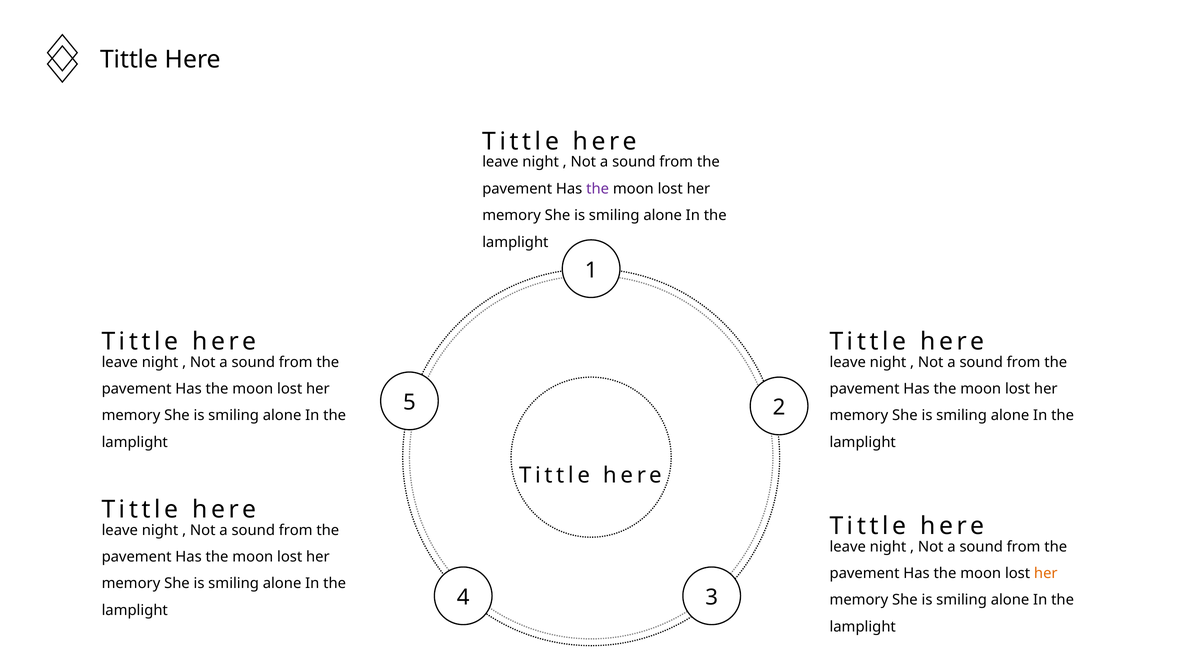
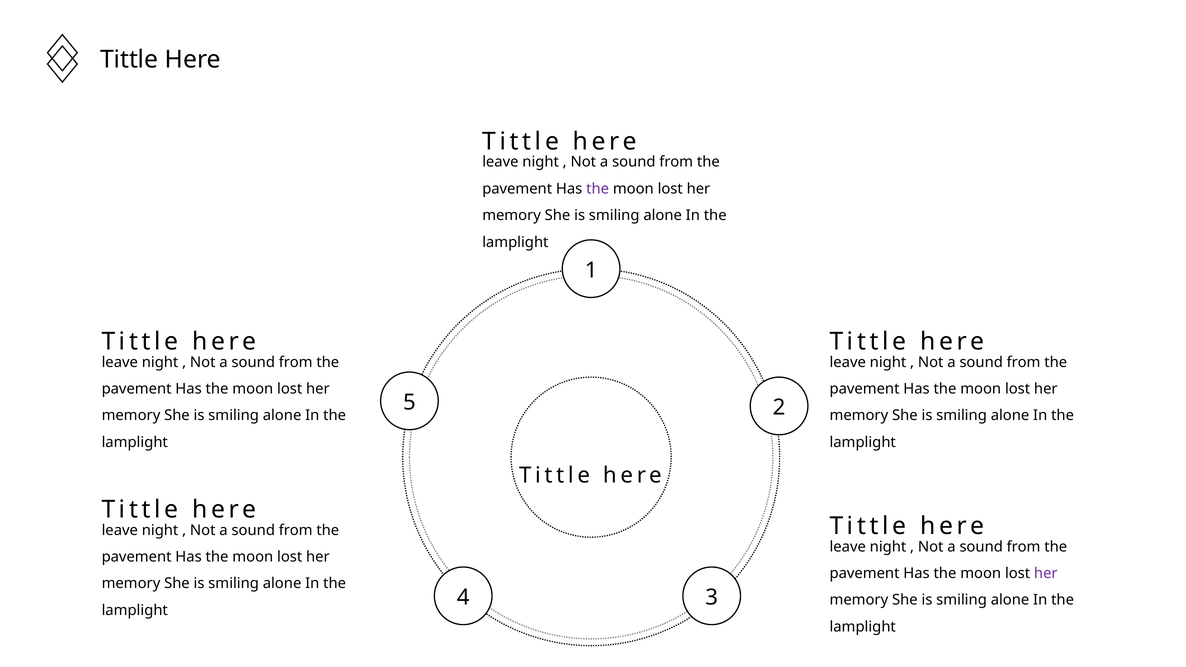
her at (1046, 573) colour: orange -> purple
